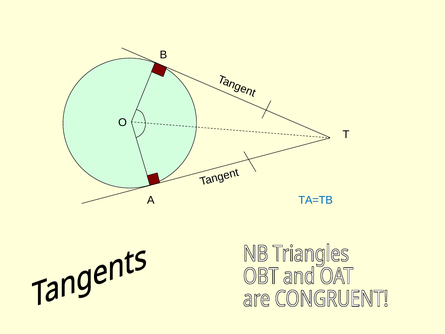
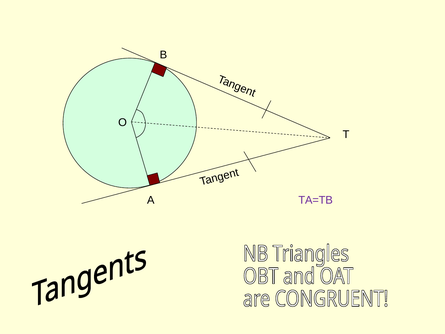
TA=TB colour: blue -> purple
